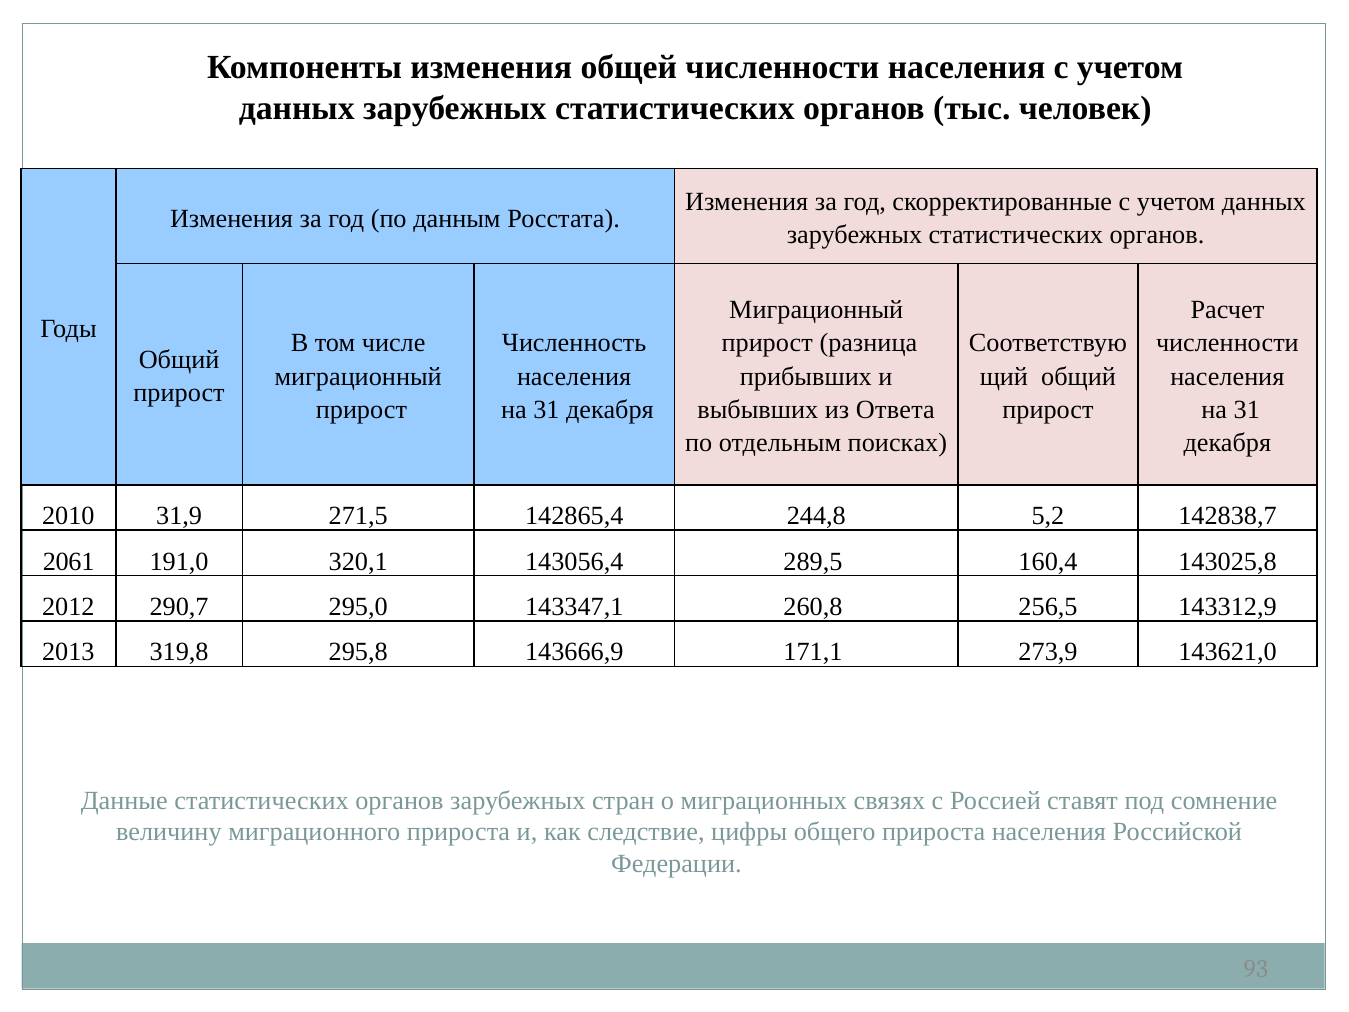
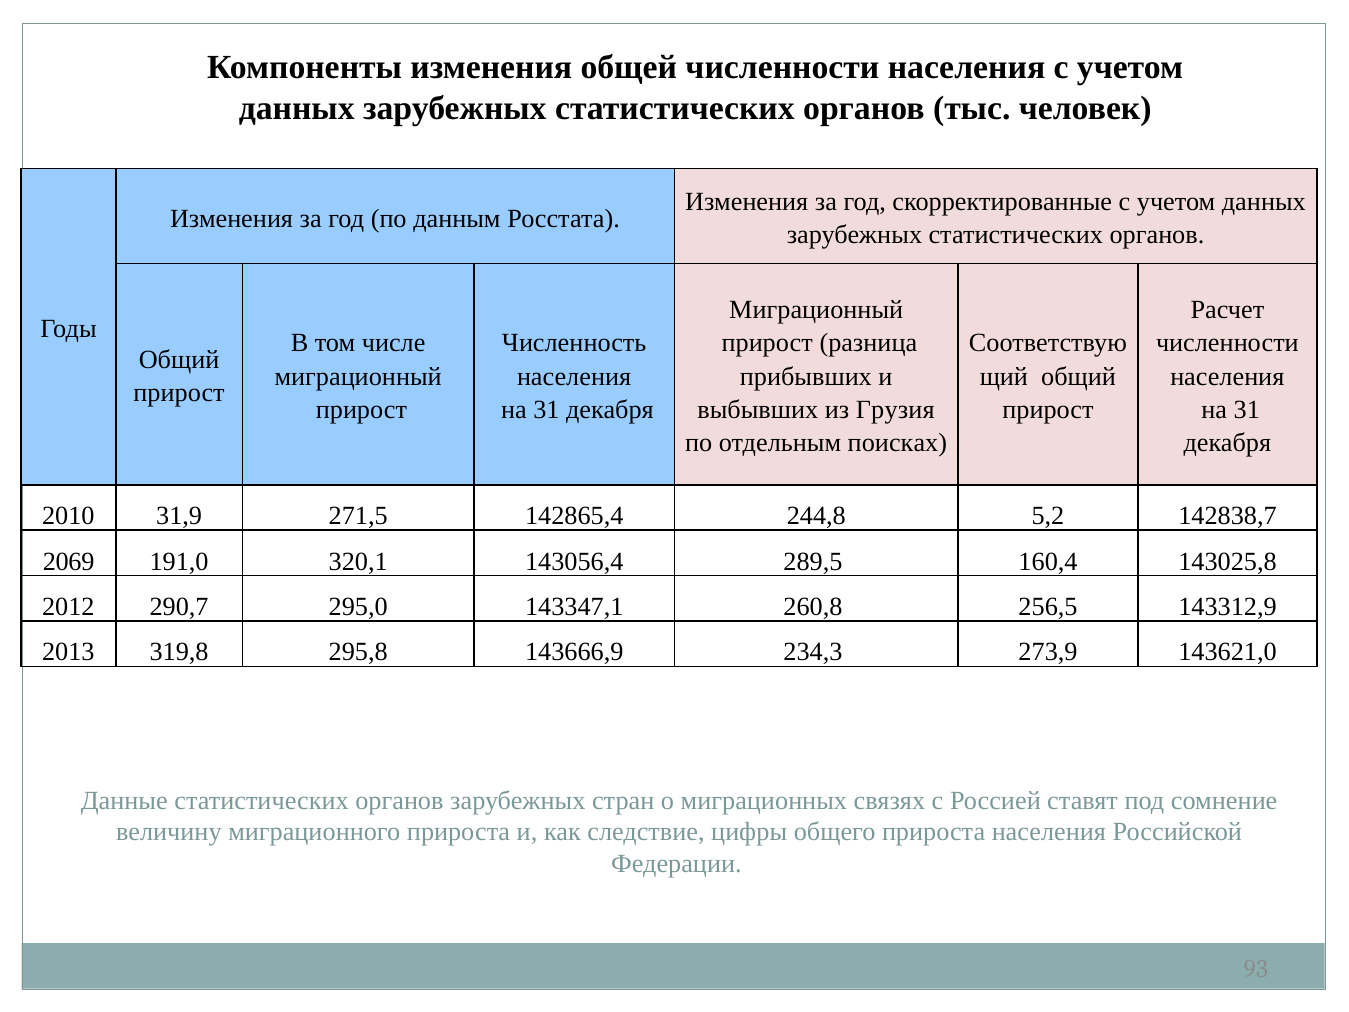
Ответа: Ответа -> Грузия
2061: 2061 -> 2069
171,1: 171,1 -> 234,3
